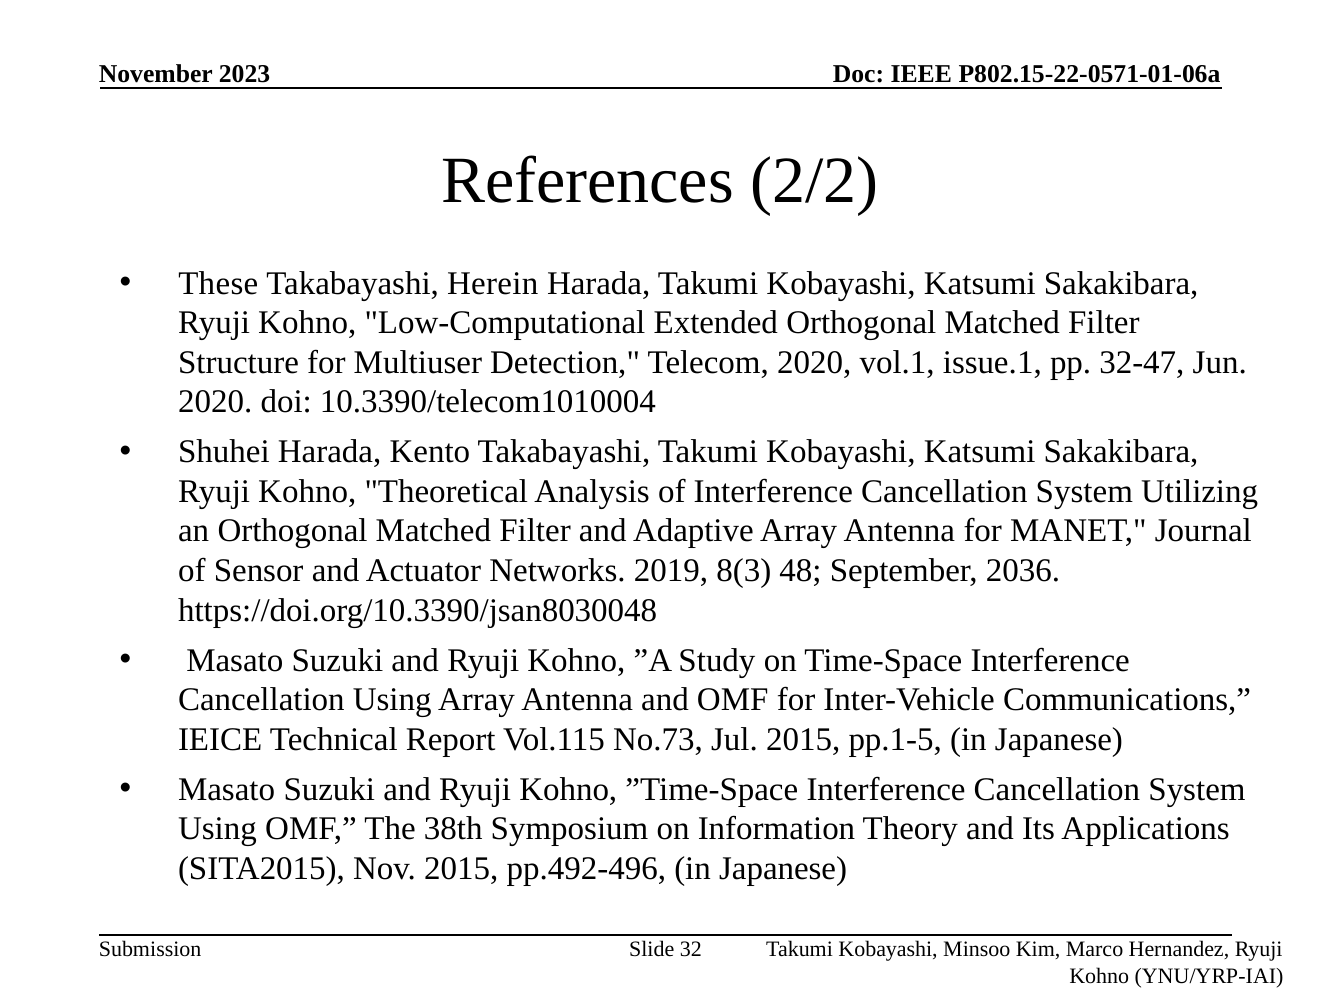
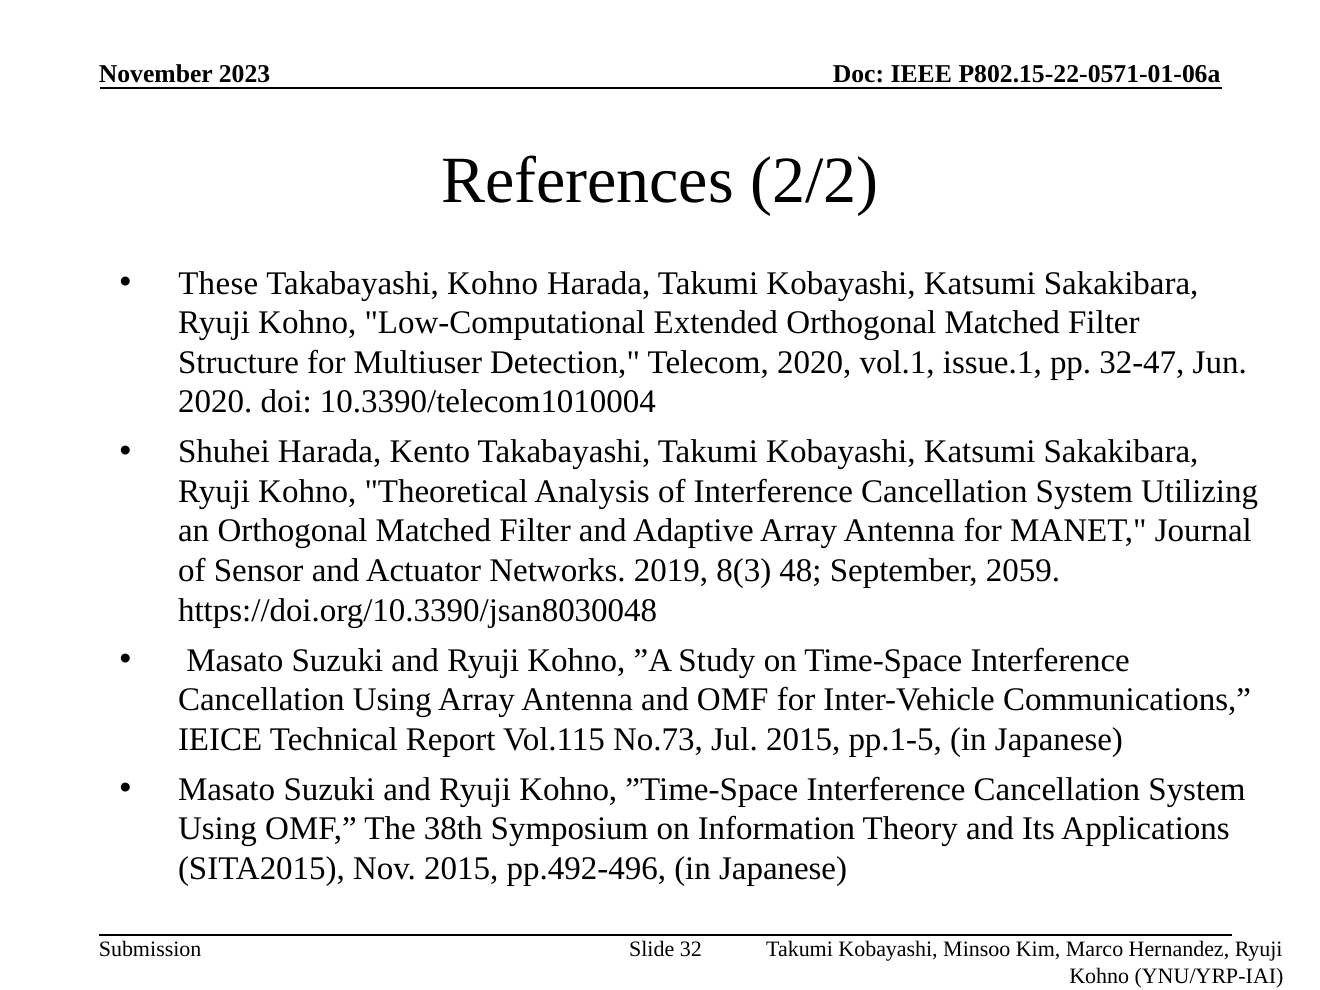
Takabayashi Herein: Herein -> Kohno
2036: 2036 -> 2059
